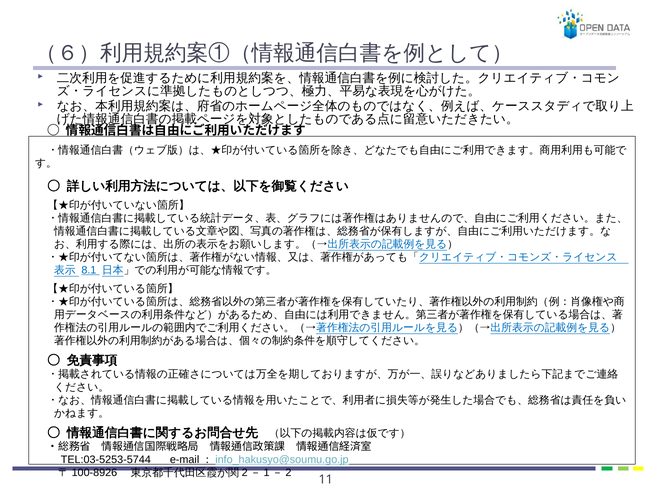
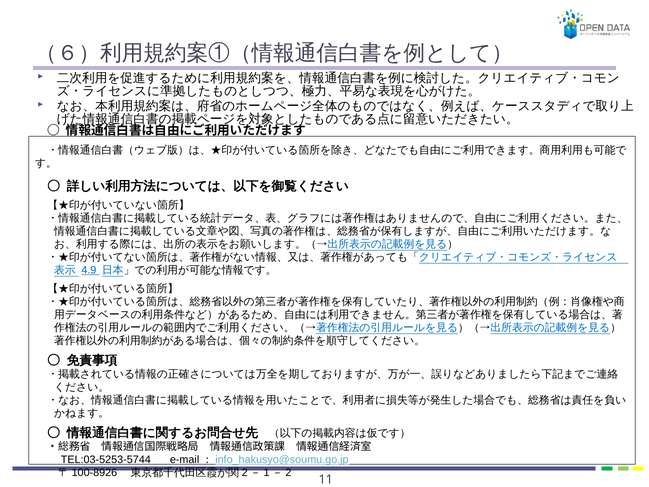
8.1: 8.1 -> 4.9
